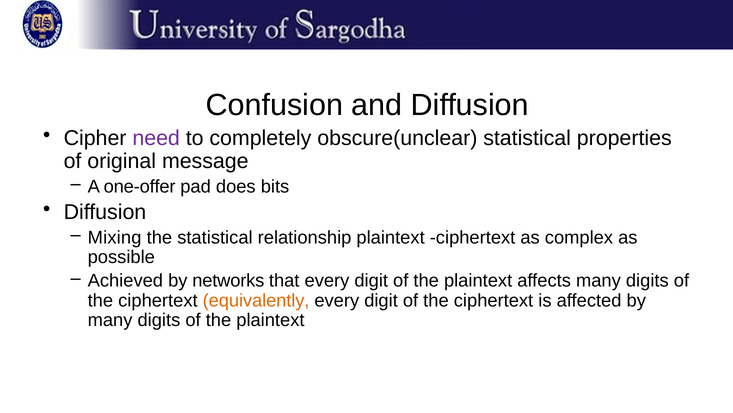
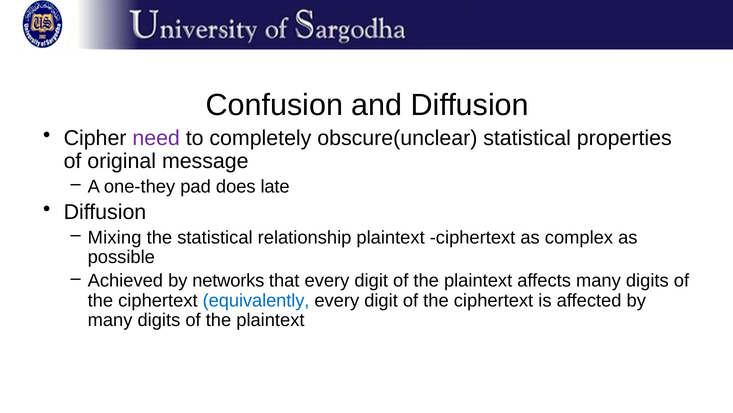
one-offer: one-offer -> one-they
bits: bits -> late
equivalently colour: orange -> blue
